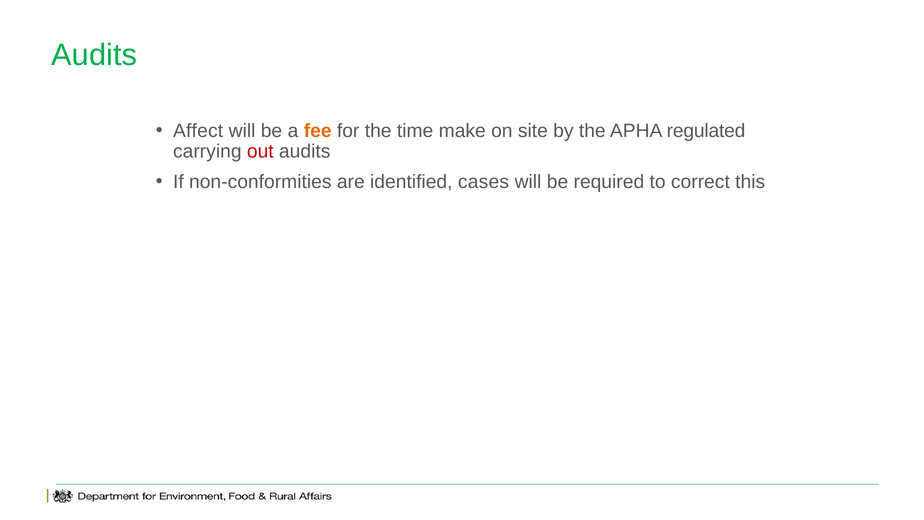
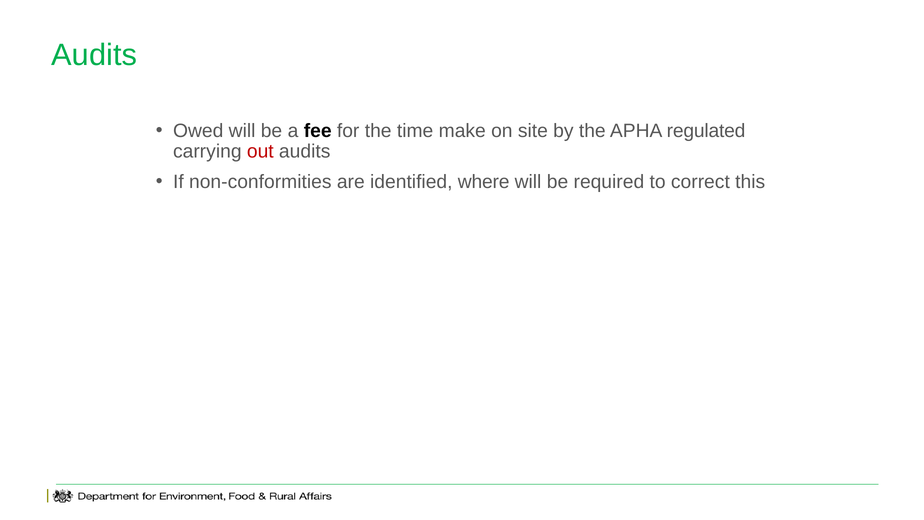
Affect: Affect -> Owed
fee colour: orange -> black
cases: cases -> where
